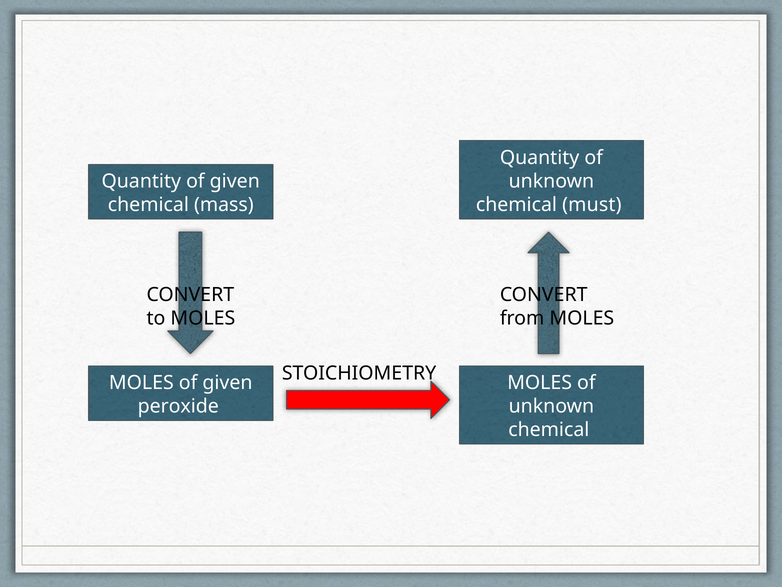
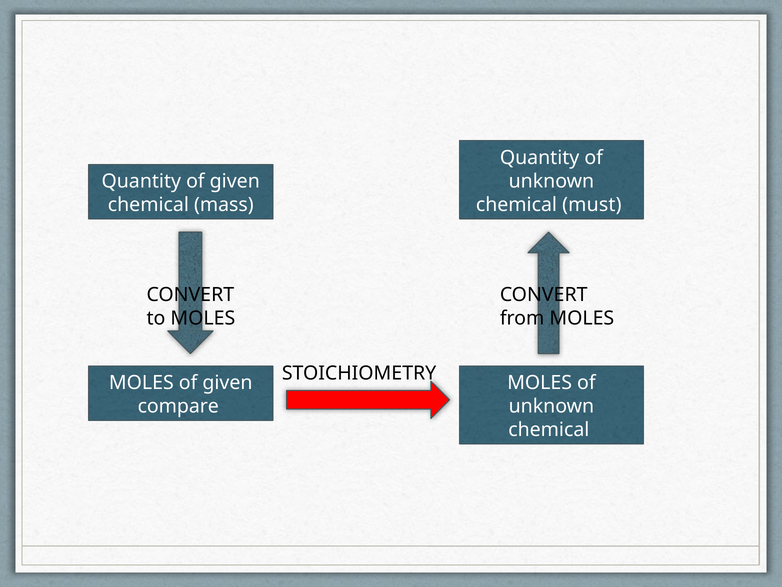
peroxide: peroxide -> compare
